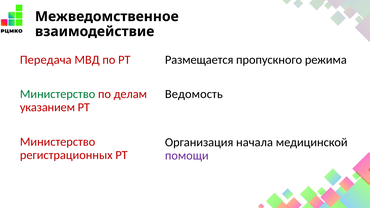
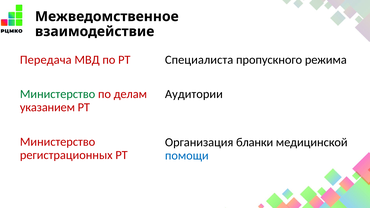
Размещается: Размещается -> Специалиста
Ведомость: Ведомость -> Аудитории
начала: начала -> бланки
помощи colour: purple -> blue
